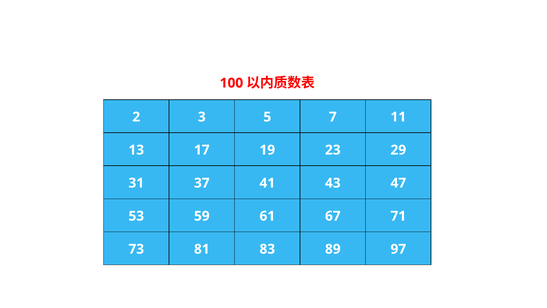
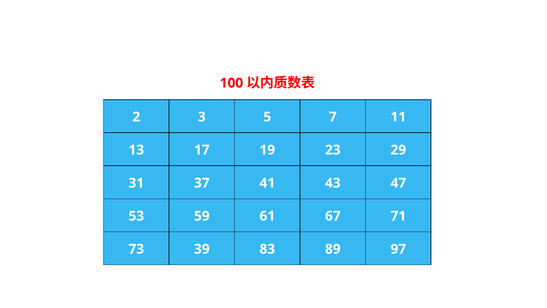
81: 81 -> 39
